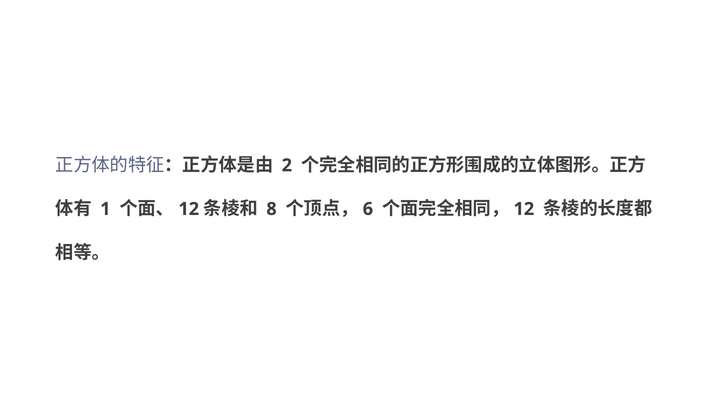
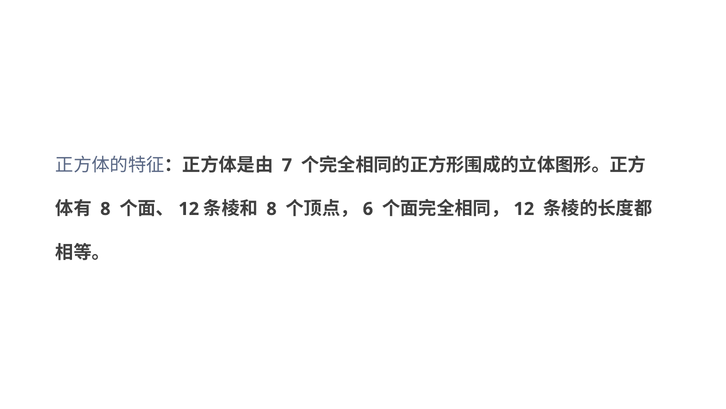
2: 2 -> 7
1 at (105, 209): 1 -> 8
